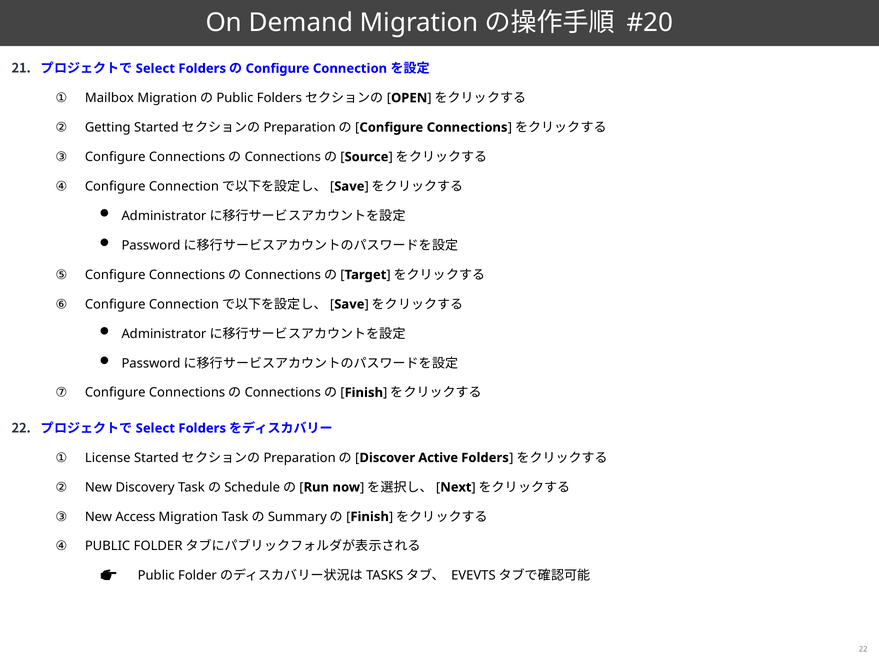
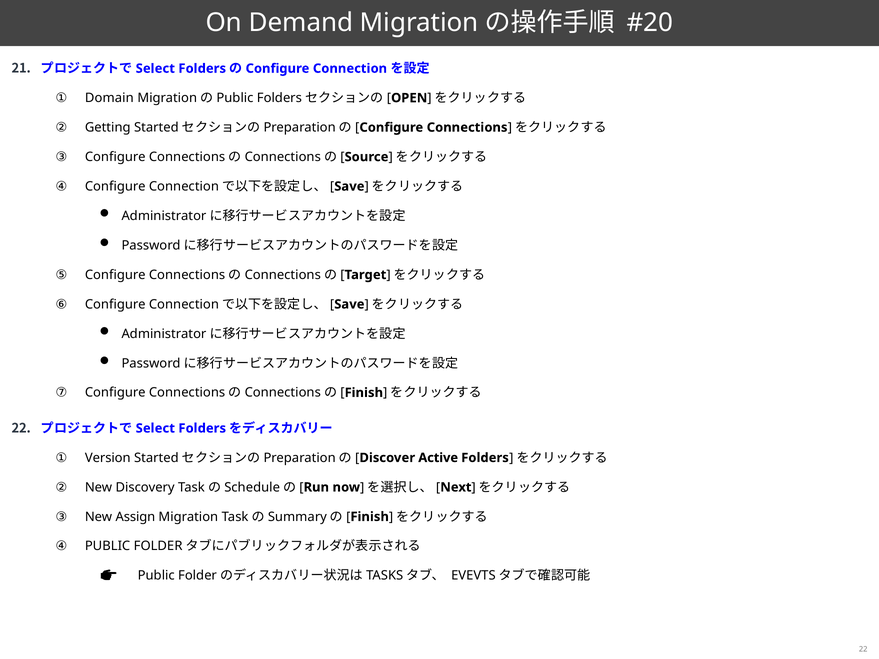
Mailbox: Mailbox -> Domain
License: License -> Version
Access: Access -> Assign
